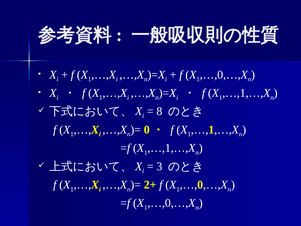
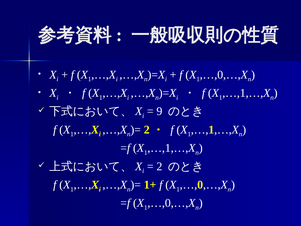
8: 8 -> 9
0 at (147, 130): 0 -> 2
3 at (159, 166): 3 -> 2
2+: 2+ -> 1+
